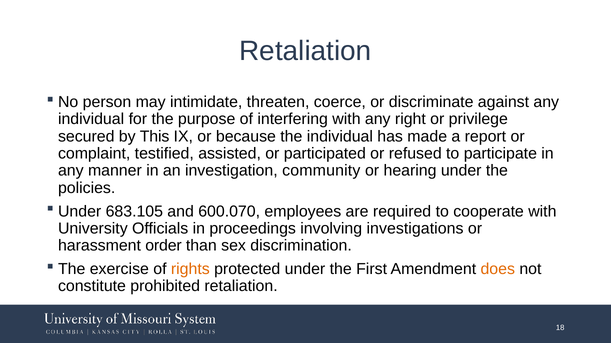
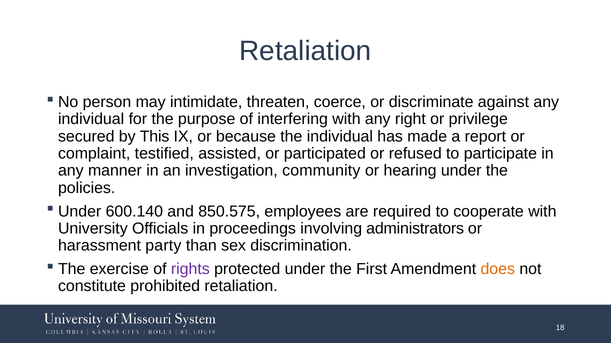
683.105: 683.105 -> 600.140
600.070: 600.070 -> 850.575
investigations: investigations -> administrators
order: order -> party
rights colour: orange -> purple
